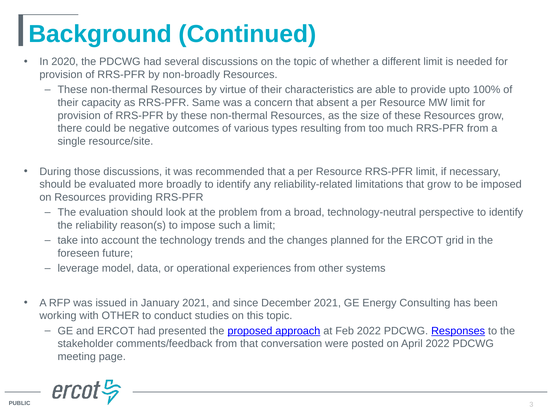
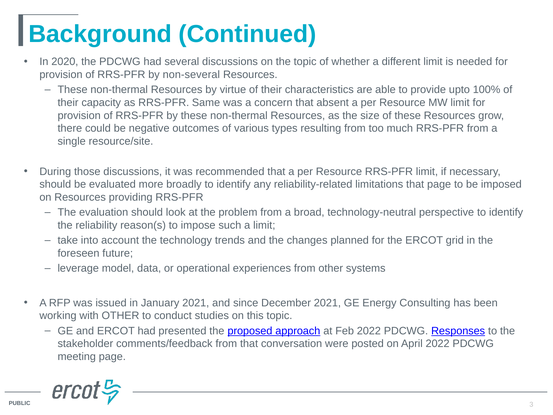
non-broadly: non-broadly -> non-several
that grow: grow -> page
